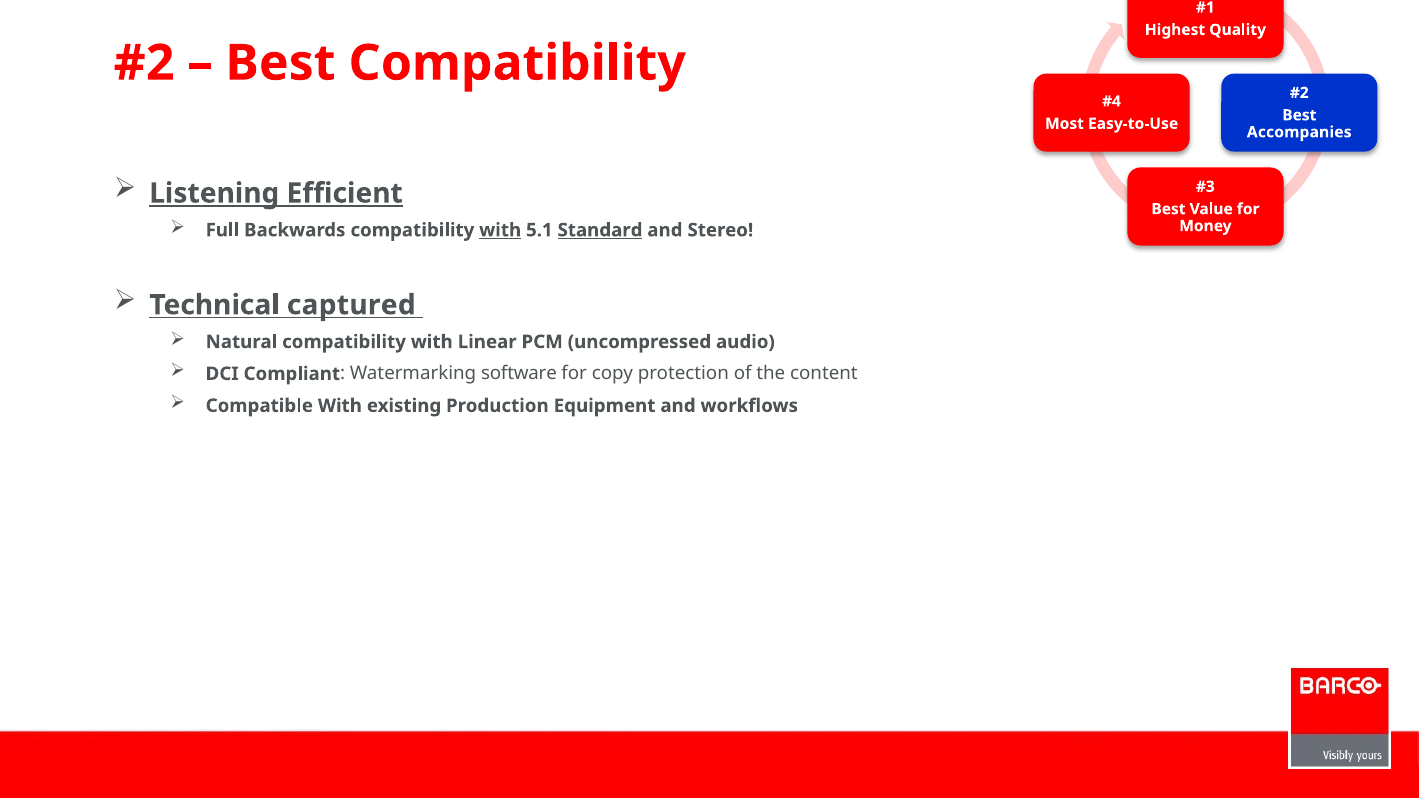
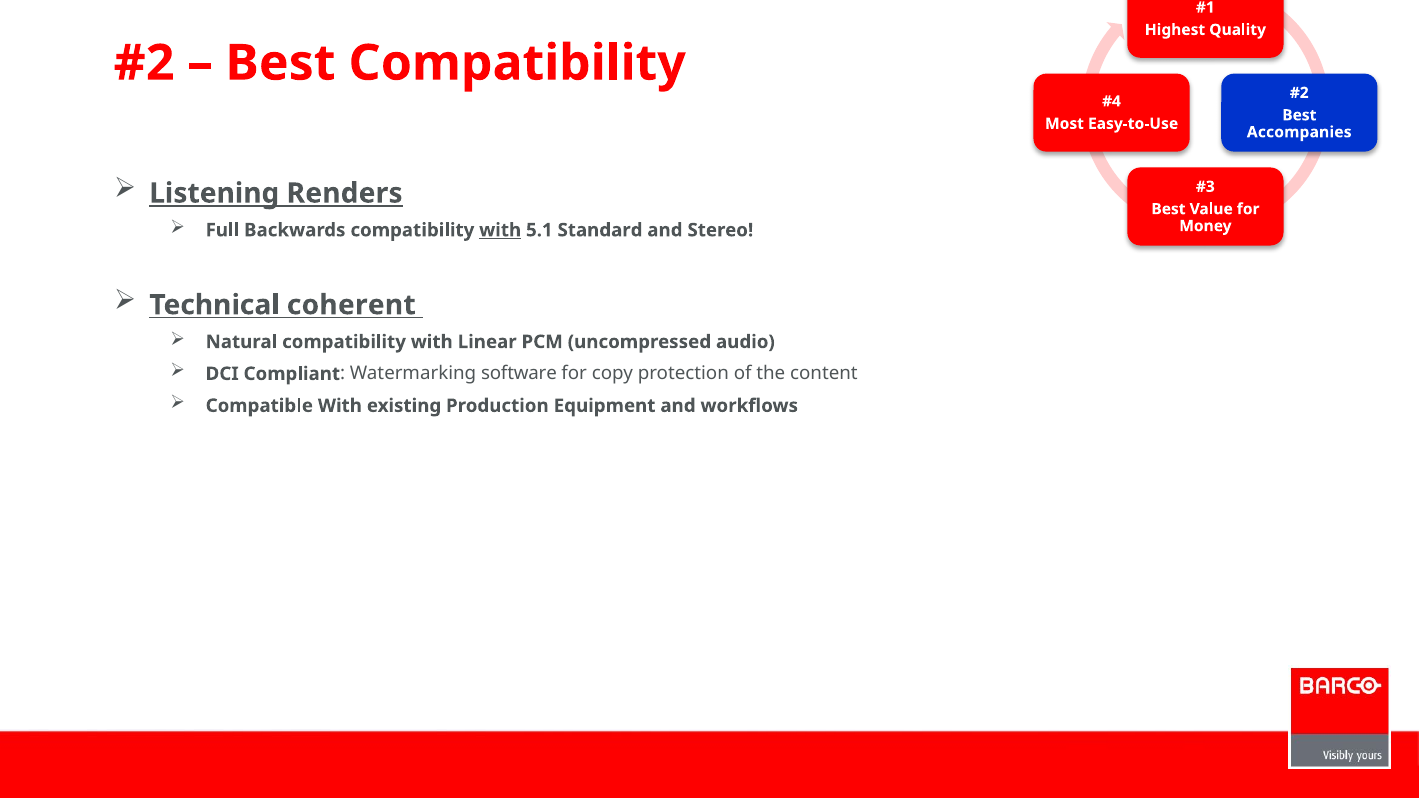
Efficient: Efficient -> Renders
Standard underline: present -> none
captured: captured -> coherent
